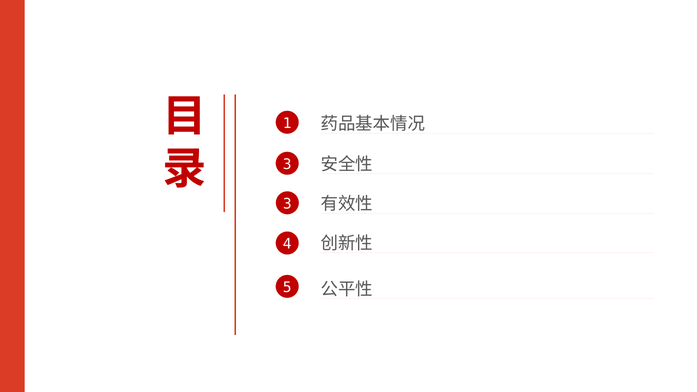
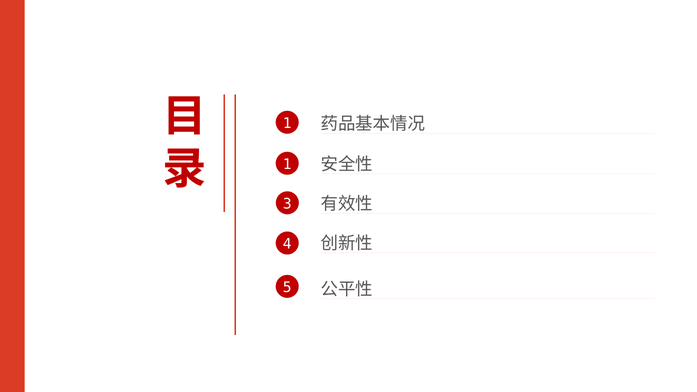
3 at (287, 164): 3 -> 1
